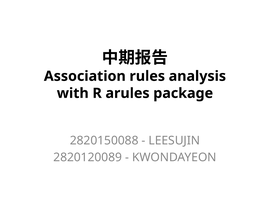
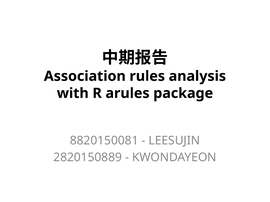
2820150088: 2820150088 -> 8820150081
2820120089: 2820120089 -> 2820150889
